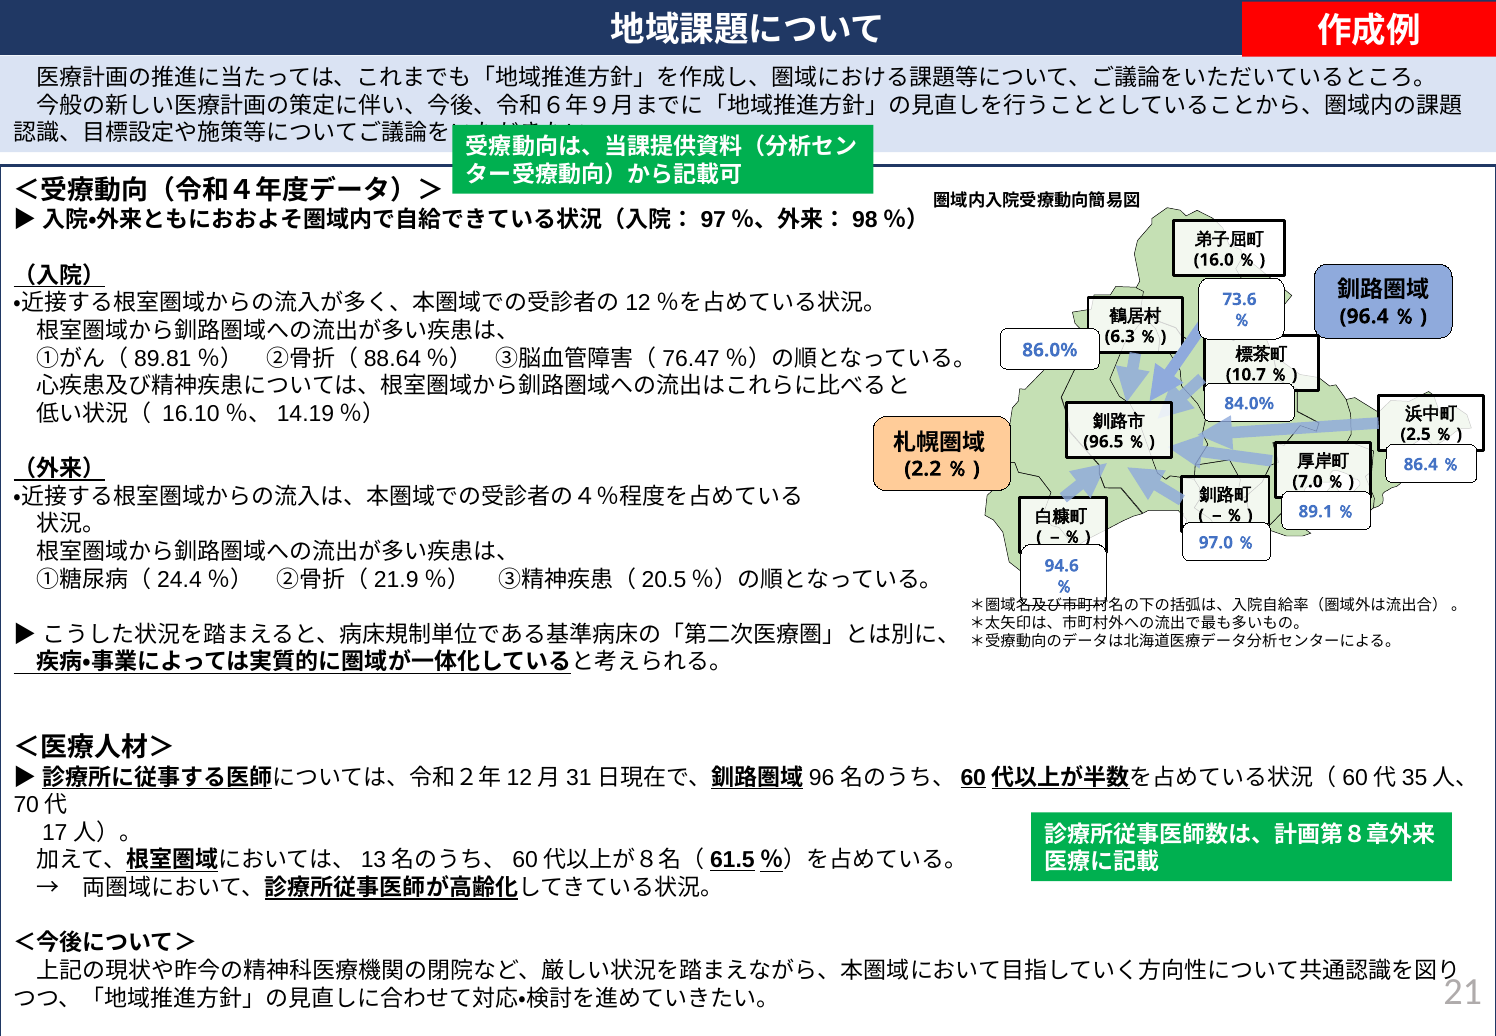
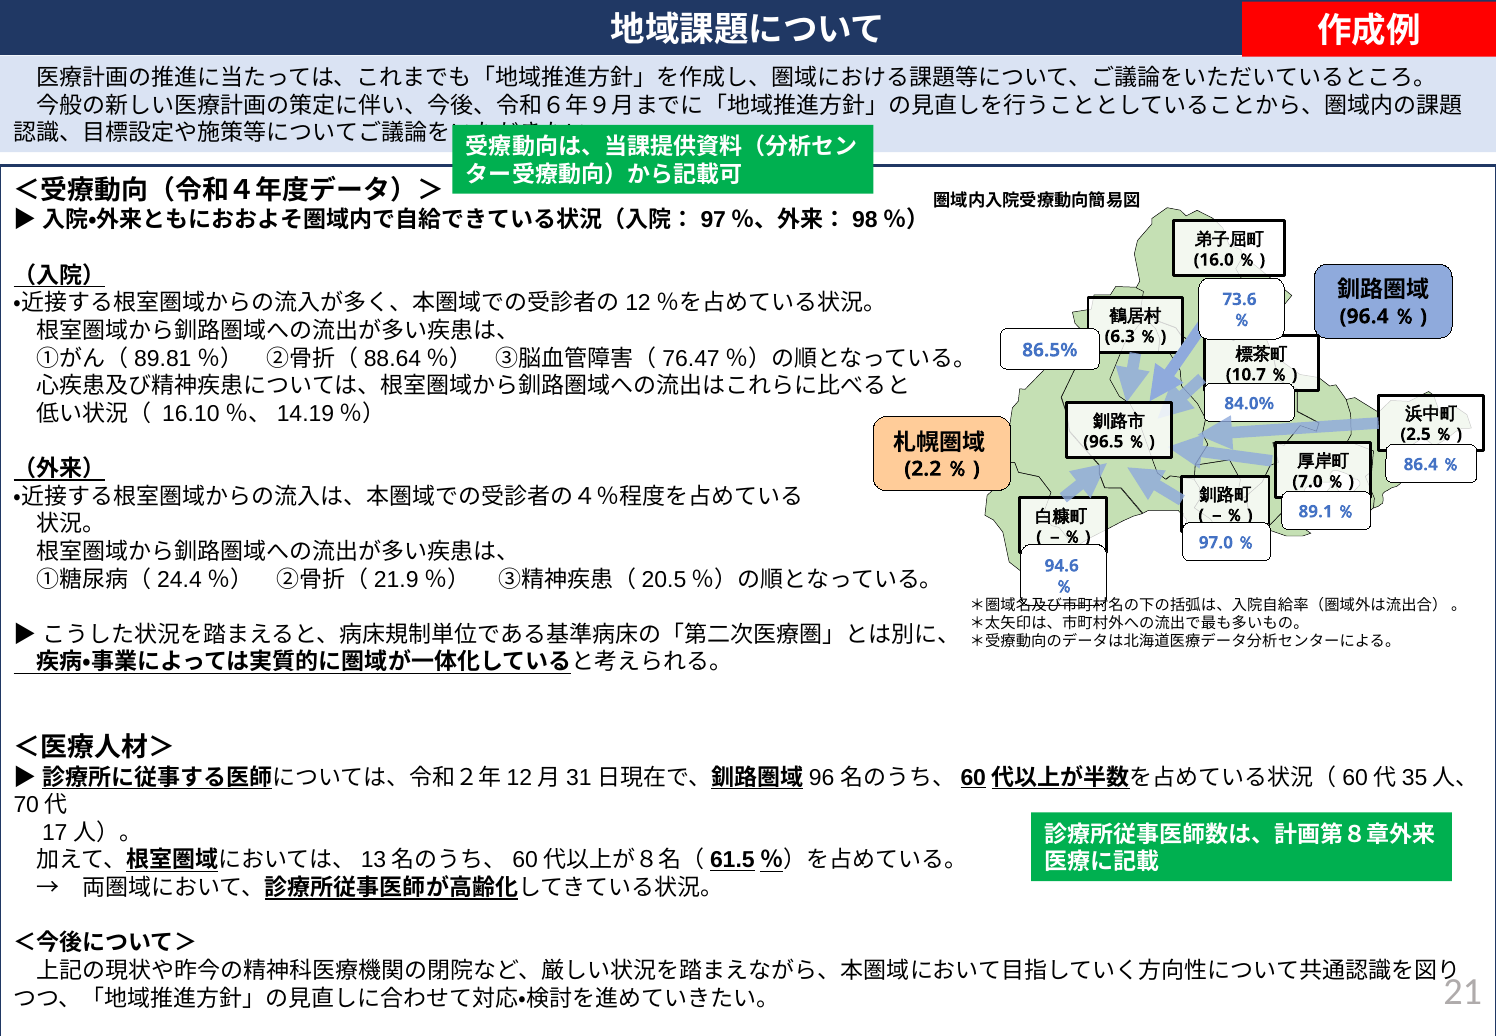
86.0%: 86.0% -> 86.5%
